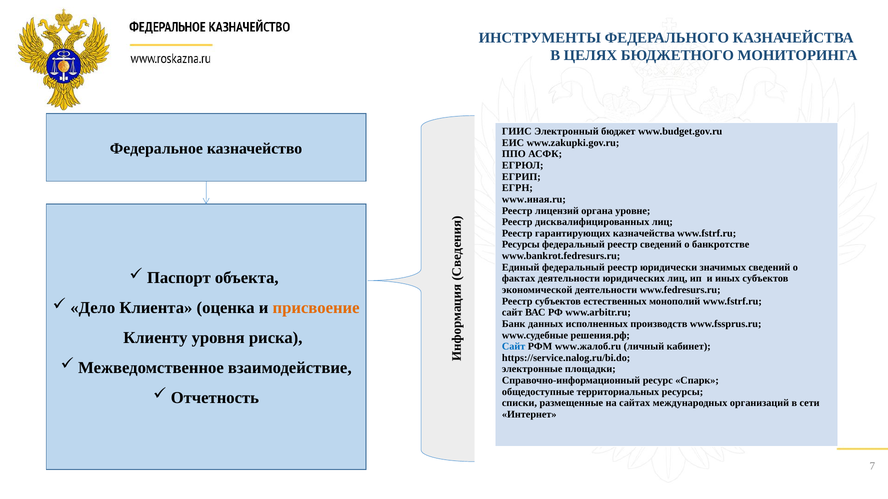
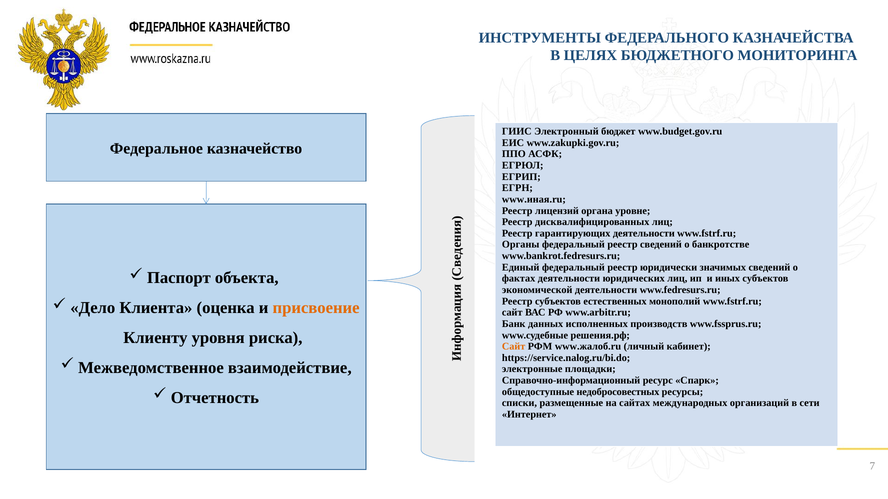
гарантирующих казначейства: казначейства -> деятельности
Ресурсы at (521, 245): Ресурсы -> Органы
Сайт at (514, 347) colour: blue -> orange
территориальных: территориальных -> недобросовестных
